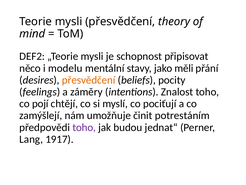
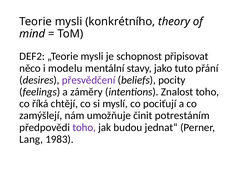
mysli přesvědčení: přesvědčení -> konkrétního
měli: měli -> tuto
přesvědčení at (89, 80) colour: orange -> purple
pojí: pojí -> říká
1917: 1917 -> 1983
